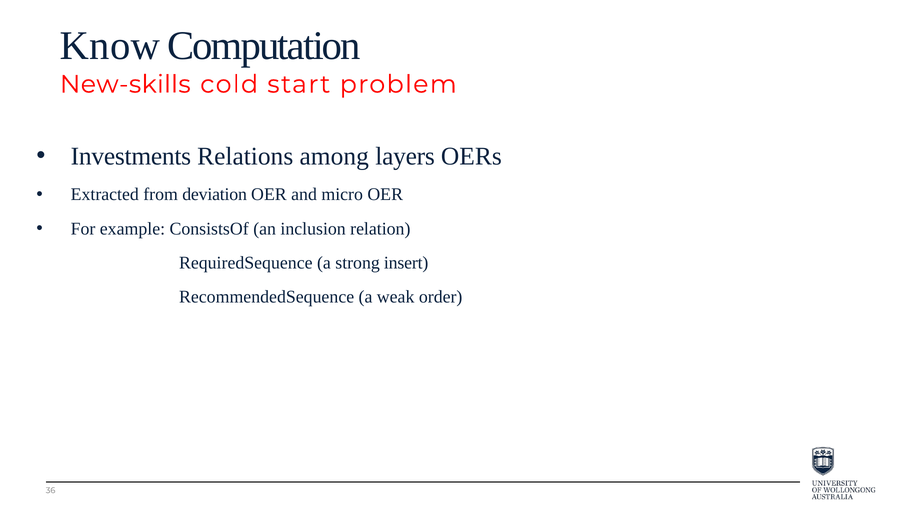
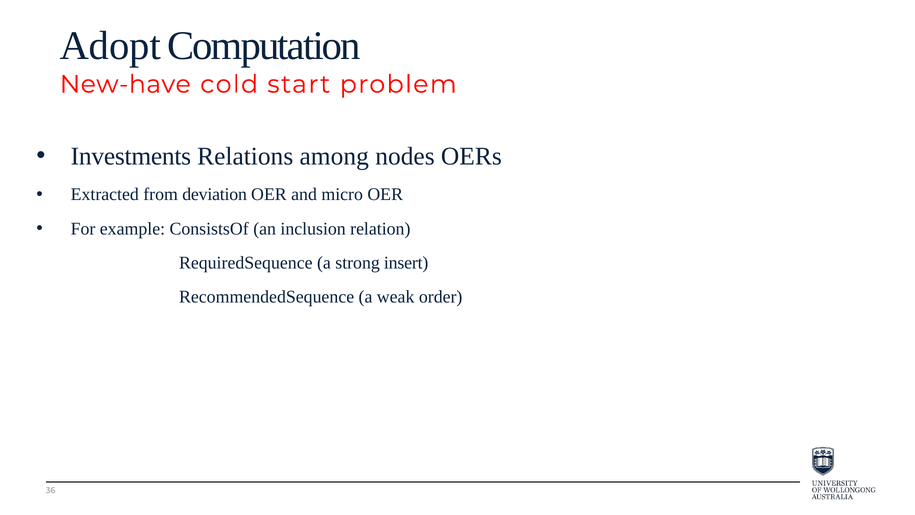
Know: Know -> Adopt
New-skills: New-skills -> New-have
layers: layers -> nodes
